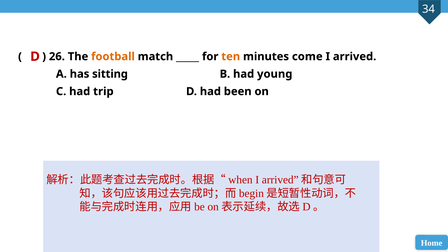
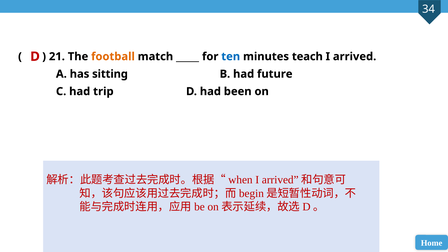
26: 26 -> 21
ten colour: orange -> blue
come: come -> teach
young: young -> future
